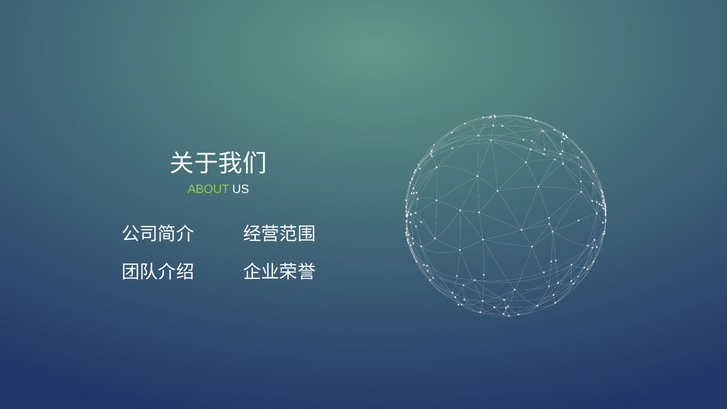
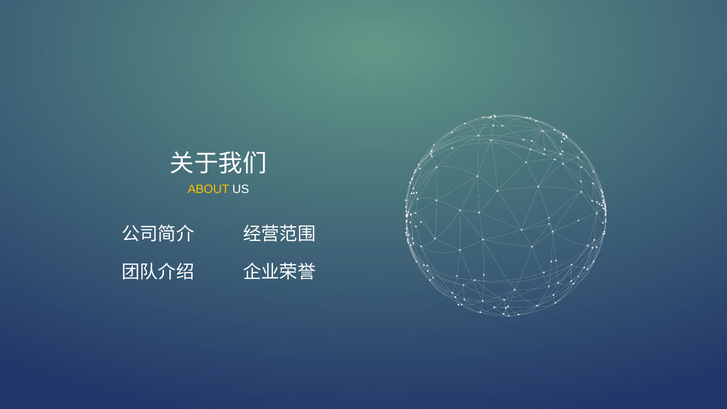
ABOUT colour: light green -> yellow
